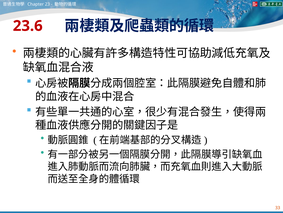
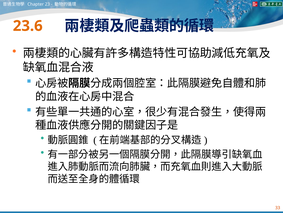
23.6 colour: red -> orange
